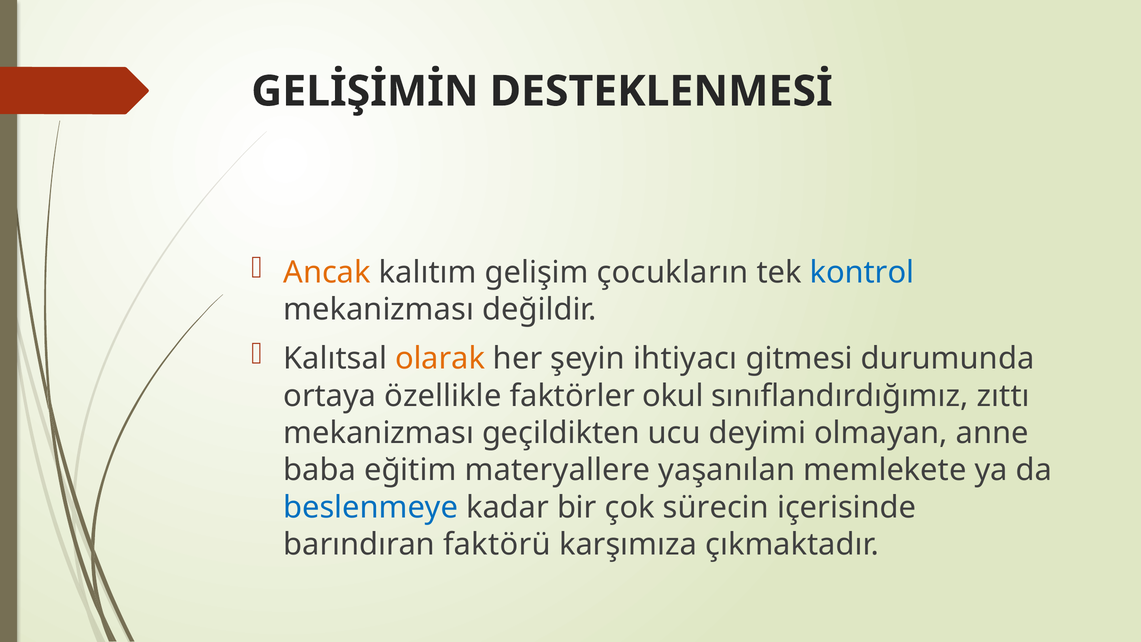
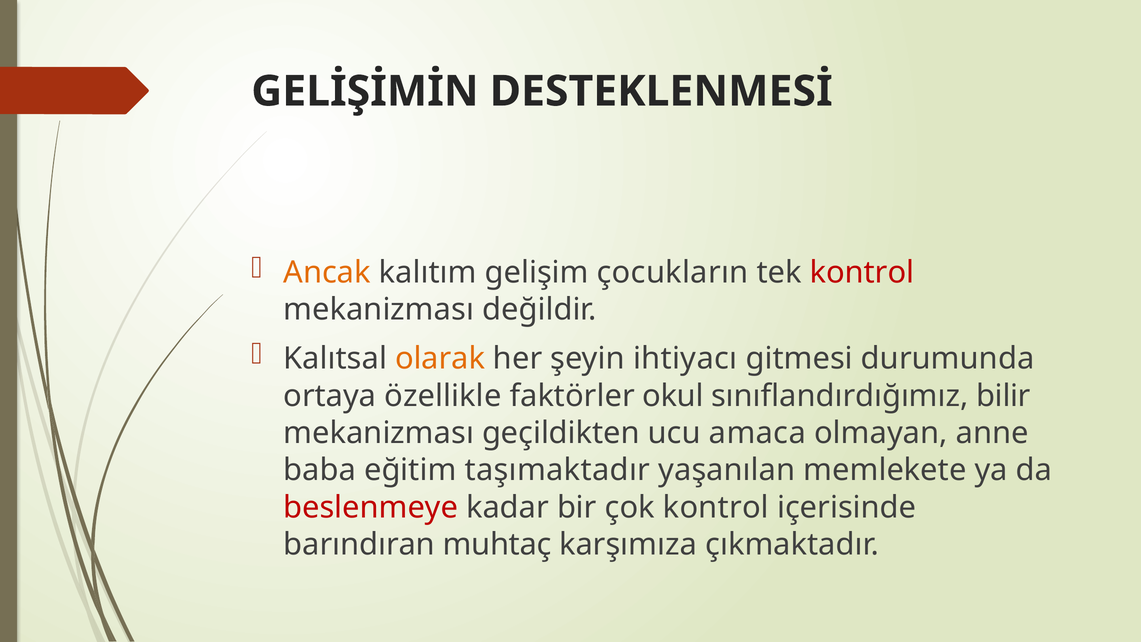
kontrol at (862, 272) colour: blue -> red
zıttı: zıttı -> bilir
deyimi: deyimi -> amaca
materyallere: materyallere -> taşımaktadır
beslenmeye colour: blue -> red
çok sürecin: sürecin -> kontrol
faktörü: faktörü -> muhtaç
